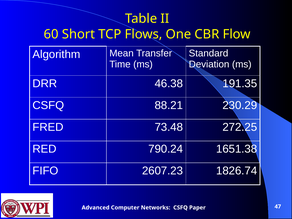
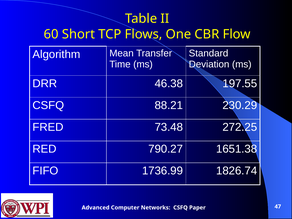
191.35: 191.35 -> 197.55
790.24: 790.24 -> 790.27
2607.23: 2607.23 -> 1736.99
